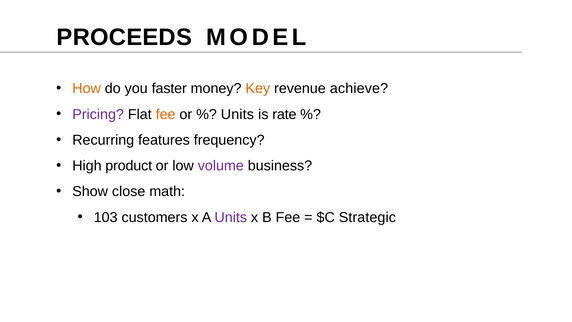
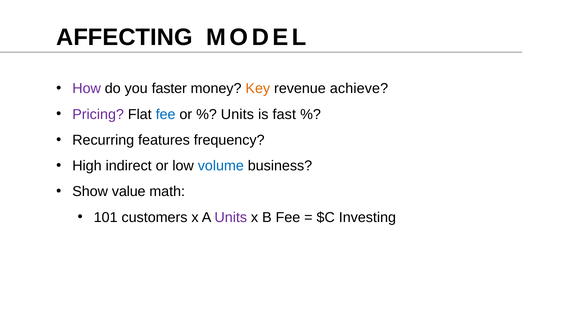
PROCEEDS: PROCEEDS -> AFFECTING
How colour: orange -> purple
fee at (166, 114) colour: orange -> blue
rate: rate -> fast
product: product -> indirect
volume colour: purple -> blue
close: close -> value
103: 103 -> 101
Strategic: Strategic -> Investing
